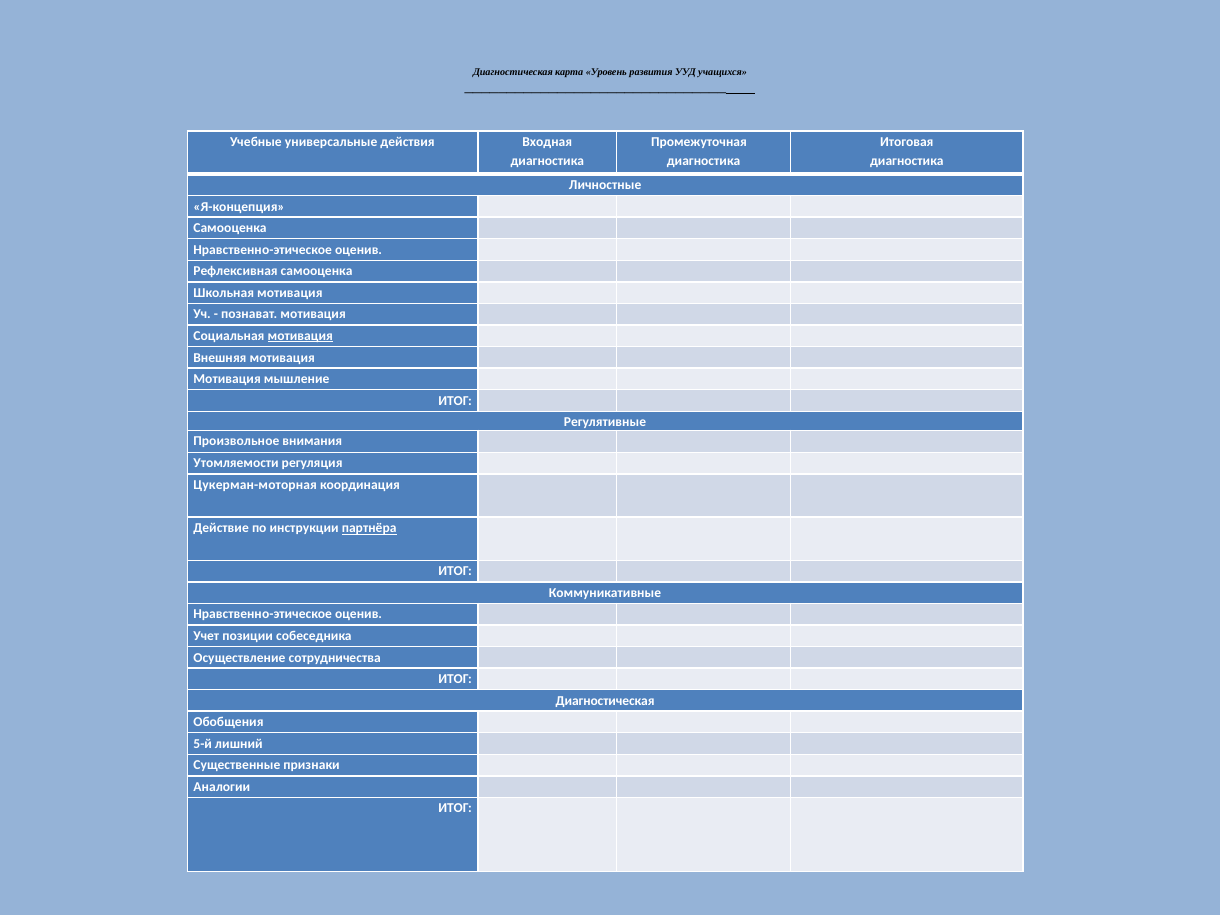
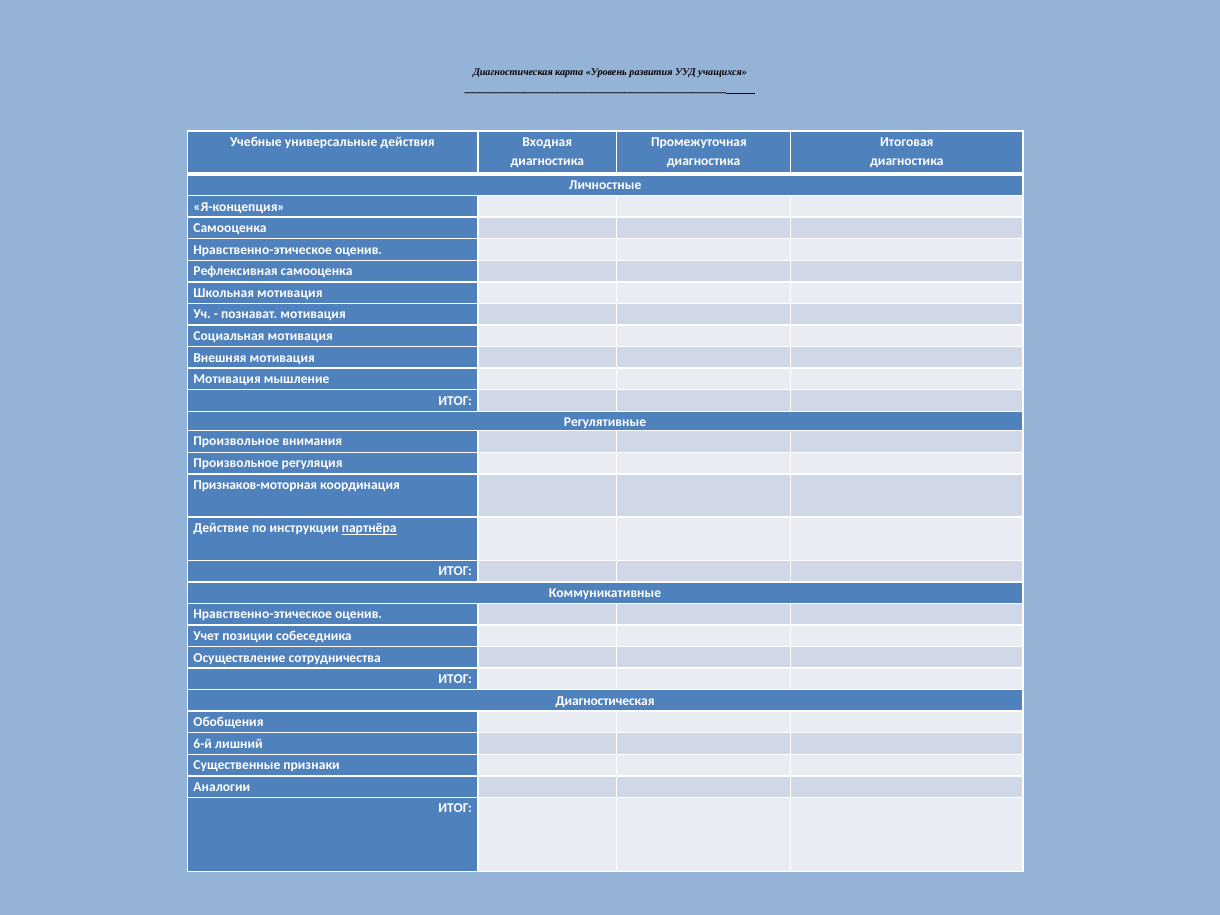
мотивация at (300, 336) underline: present -> none
Утомляемости at (236, 463): Утомляемости -> Произвольное
Цукерман-моторная: Цукерман-моторная -> Признаков-моторная
5-й: 5-й -> 6-й
